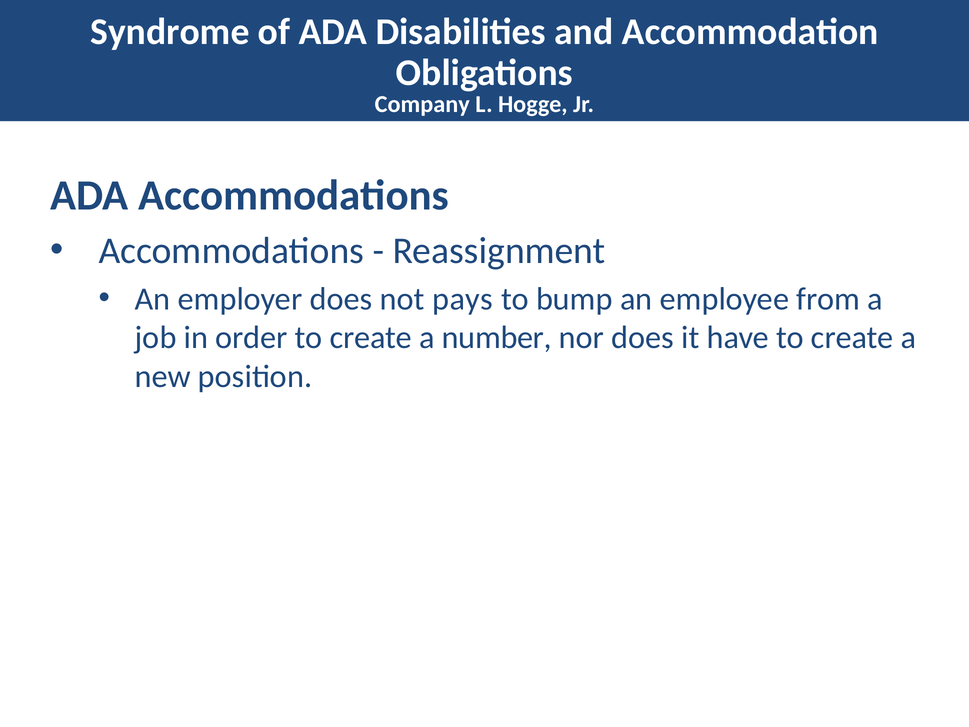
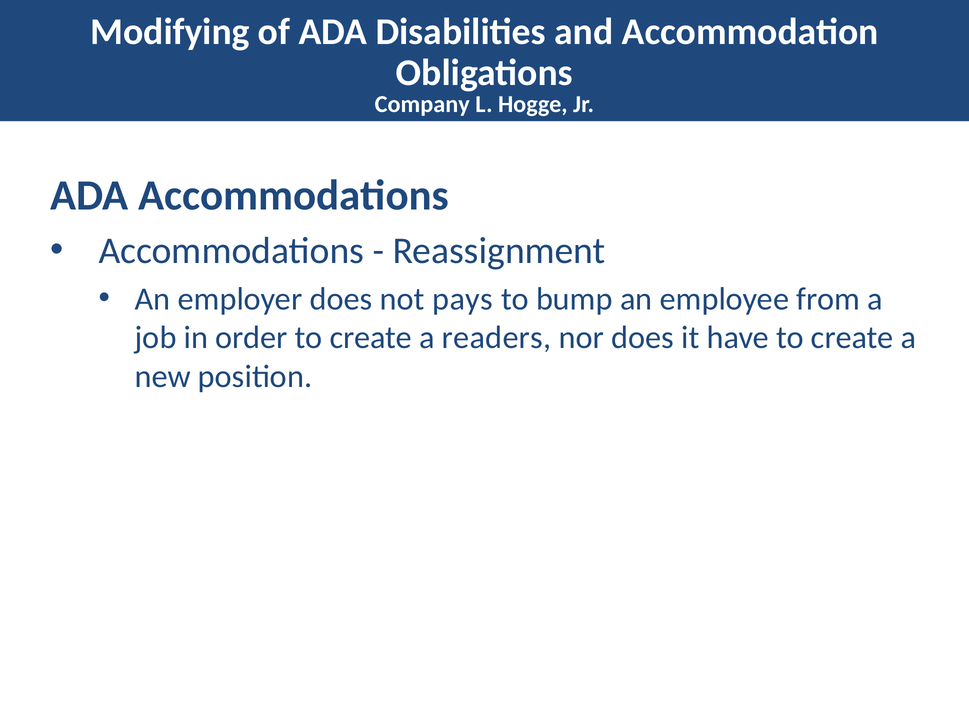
Syndrome: Syndrome -> Modifying
number: number -> readers
